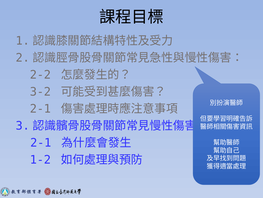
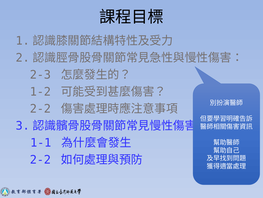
2-2: 2-2 -> 2-3
3-2: 3-2 -> 1-2
2-1 at (40, 108): 2-1 -> 2-2
2-1 at (41, 142): 2-1 -> 1-1
1-2 at (40, 159): 1-2 -> 2-2
